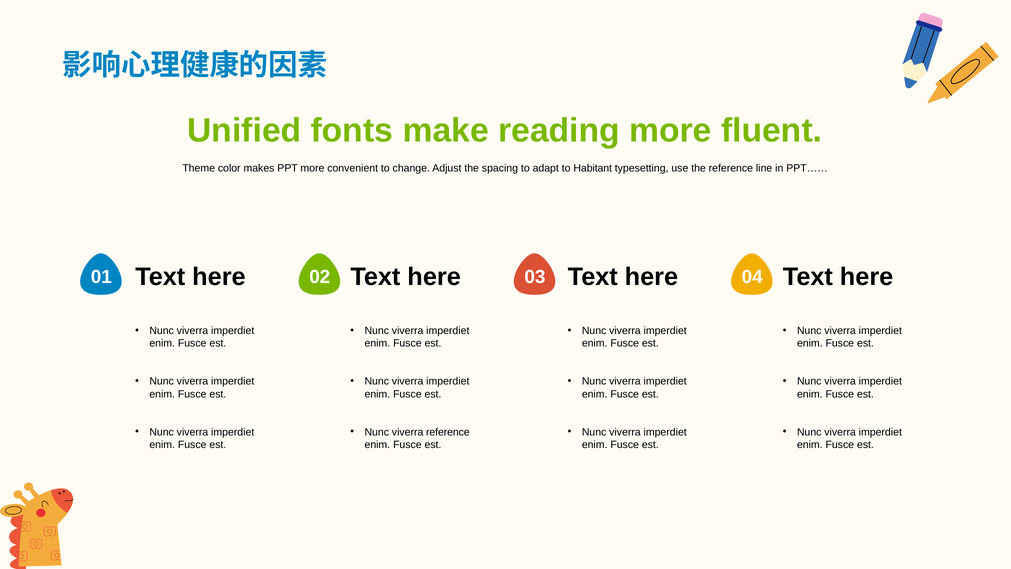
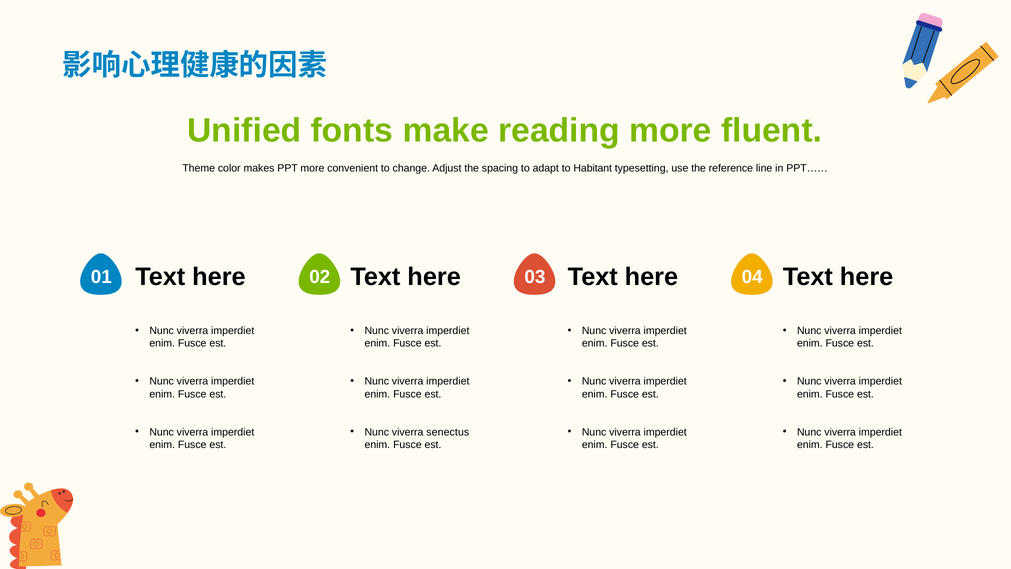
viverra reference: reference -> senectus
